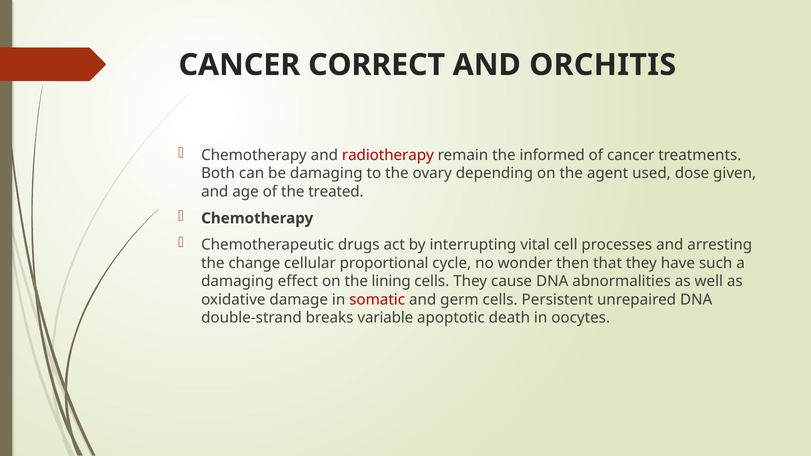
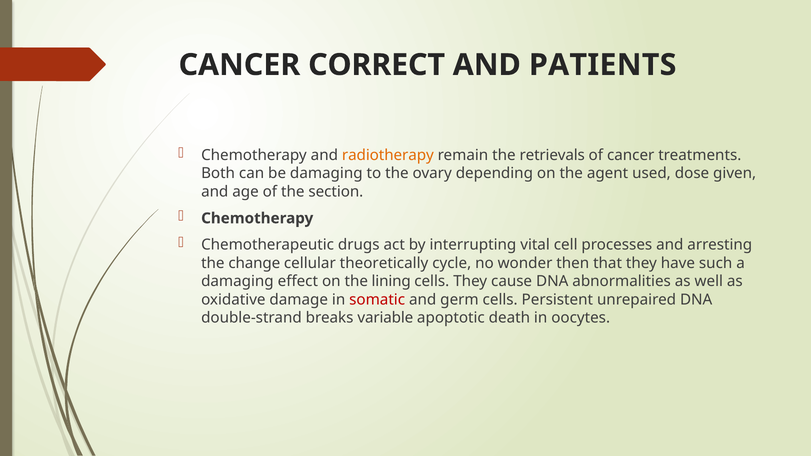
ORCHITIS: ORCHITIS -> PATIENTS
radiotherapy colour: red -> orange
informed: informed -> retrievals
treated: treated -> section
proportional: proportional -> theoretically
